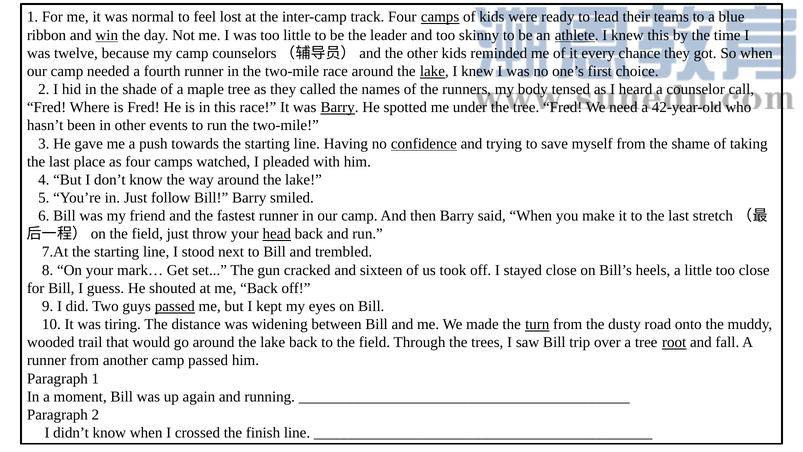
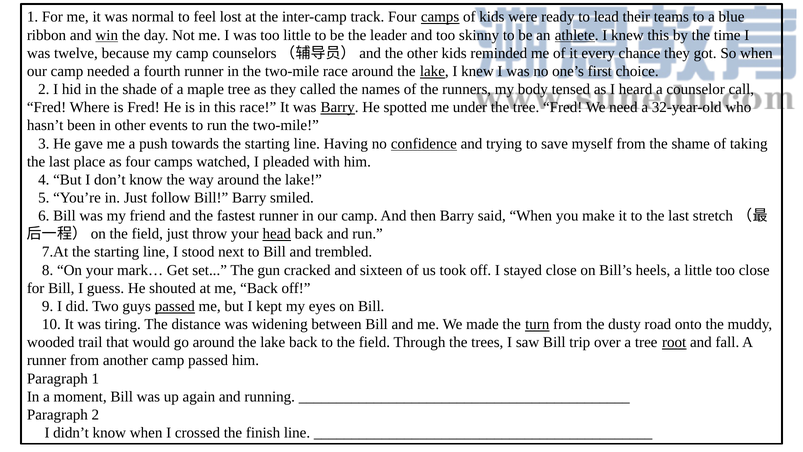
42-year-old: 42-year-old -> 32-year-old
